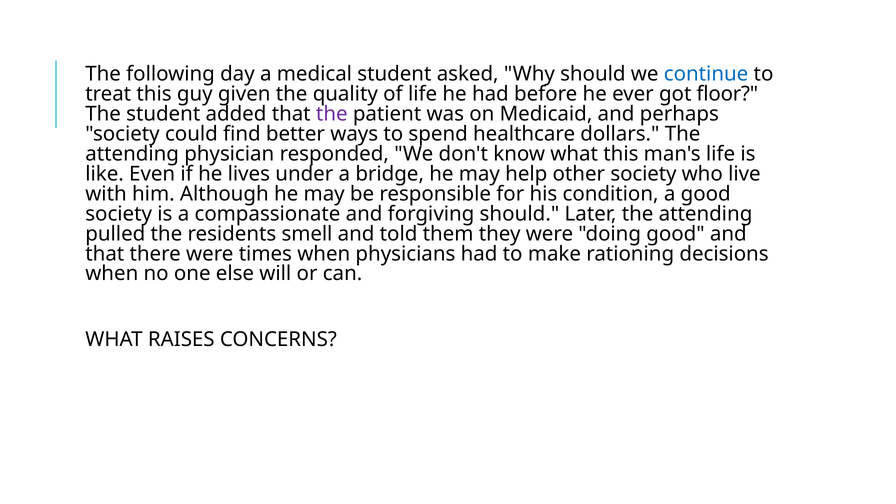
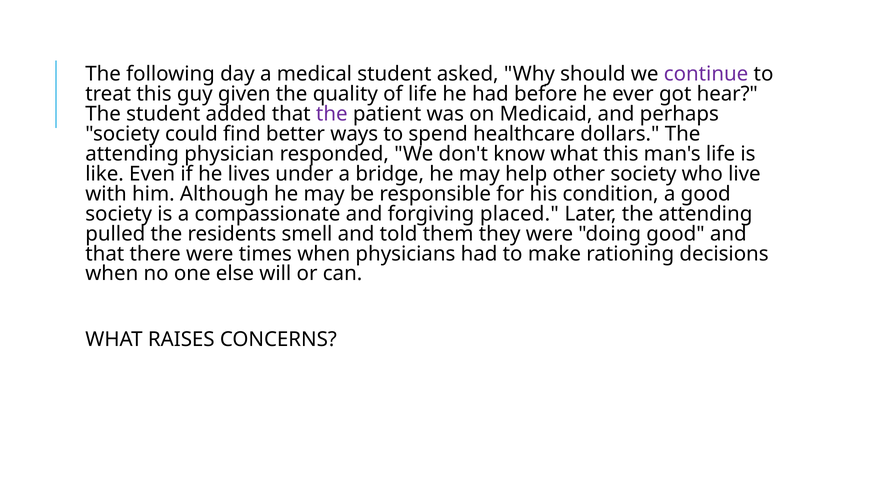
continue colour: blue -> purple
floor: floor -> hear
forgiving should: should -> placed
